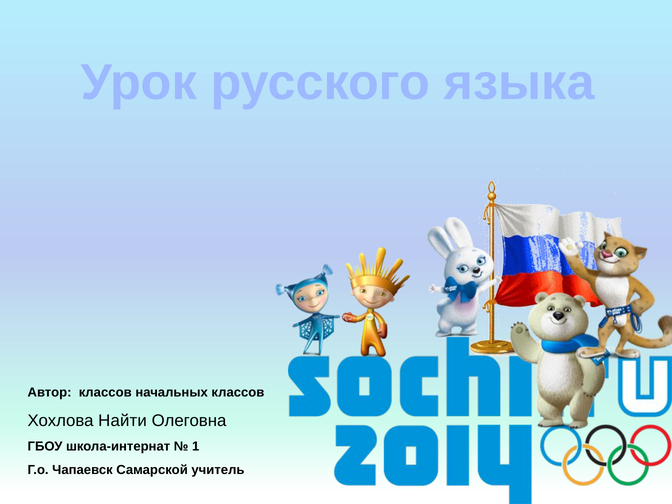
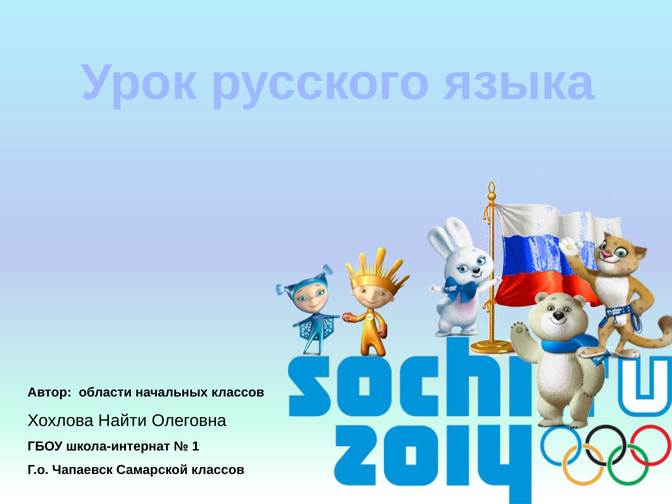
Автор классов: классов -> области
Самарской учитель: учитель -> классов
